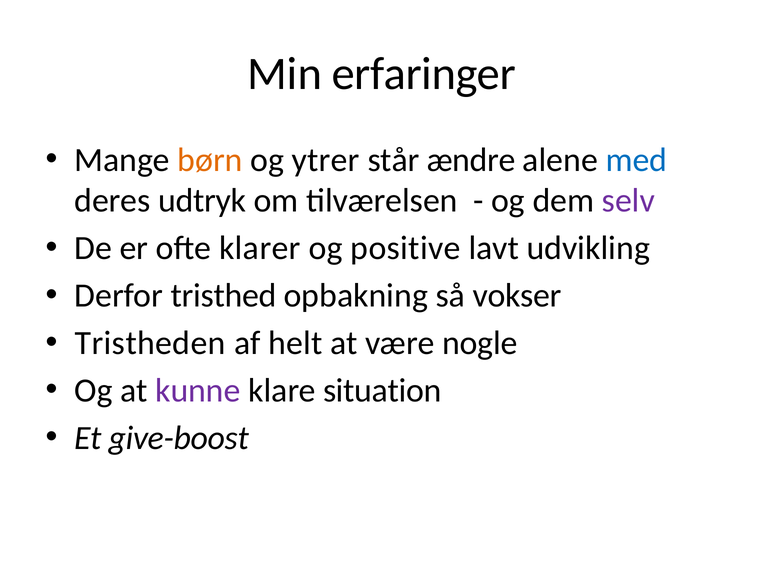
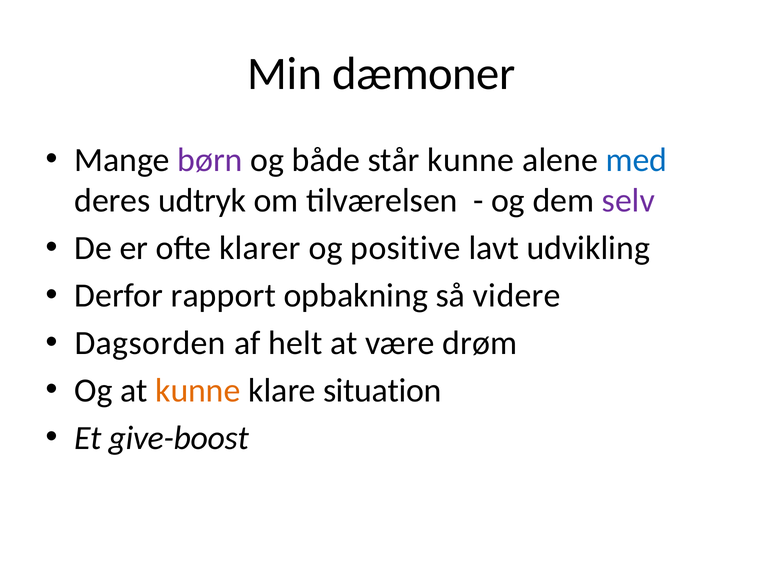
erfaringer: erfaringer -> dæmoner
børn colour: orange -> purple
ytrer: ytrer -> både
står ændre: ændre -> kunne
tristhed: tristhed -> rapport
vokser: vokser -> videre
Tristheden: Tristheden -> Dagsorden
nogle: nogle -> drøm
kunne at (198, 390) colour: purple -> orange
